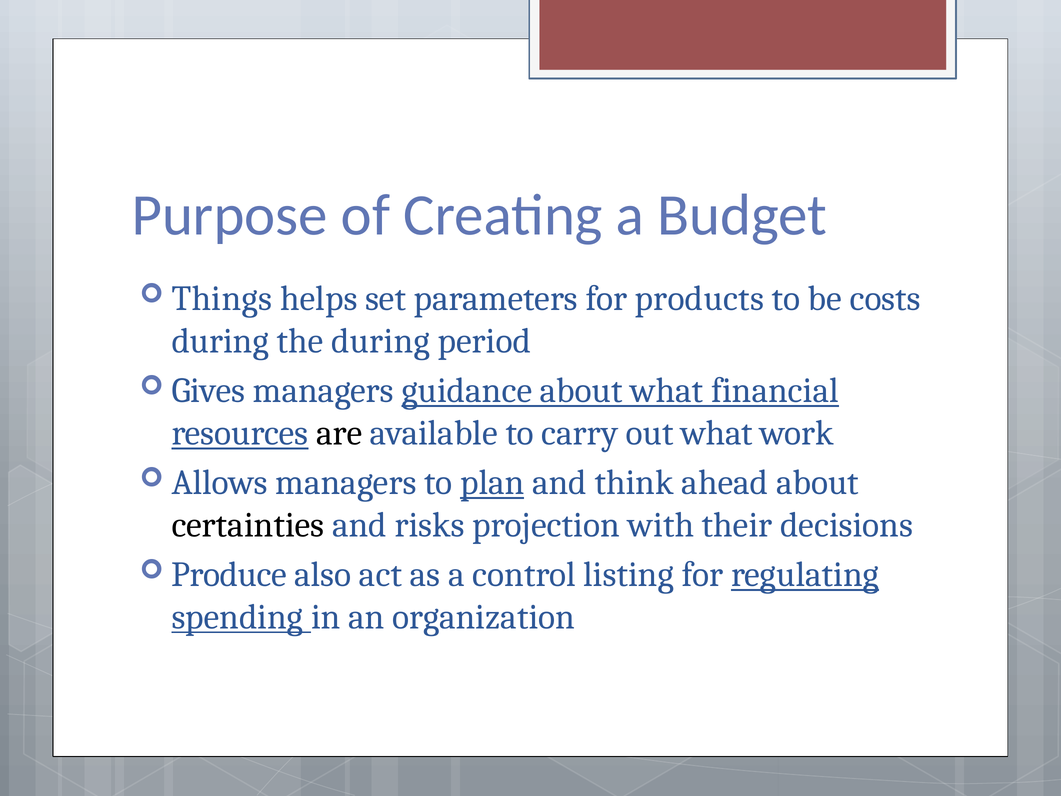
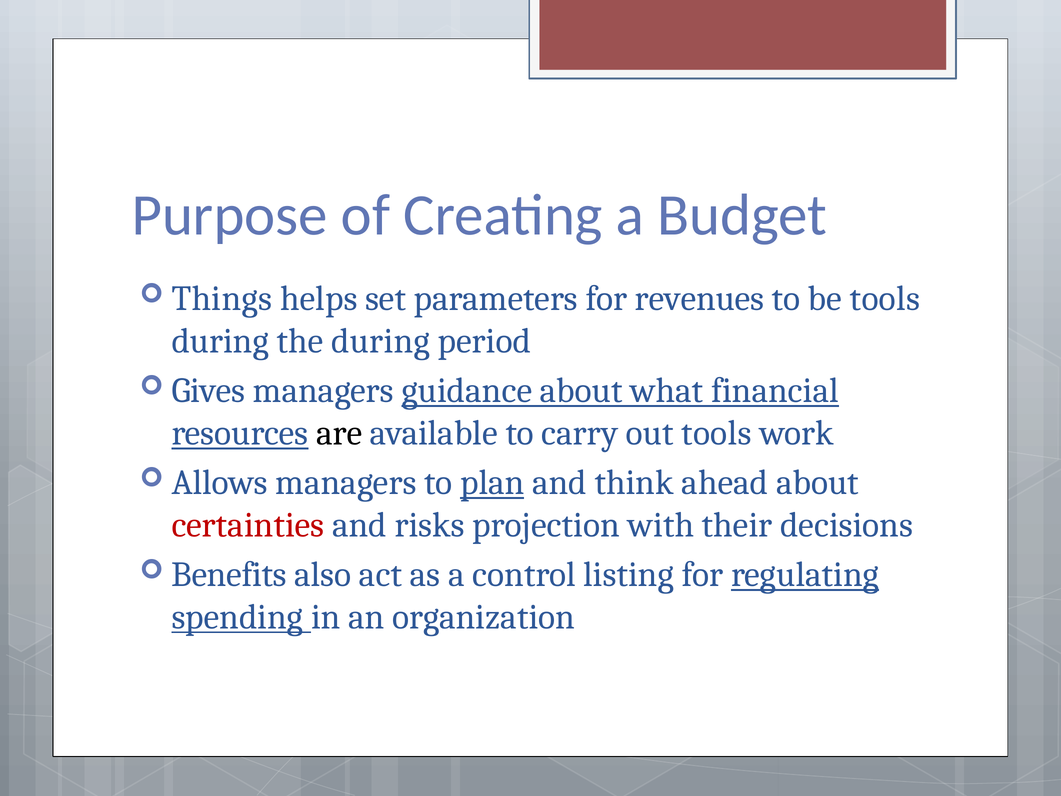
products: products -> revenues
be costs: costs -> tools
out what: what -> tools
certainties colour: black -> red
Produce: Produce -> Benefits
